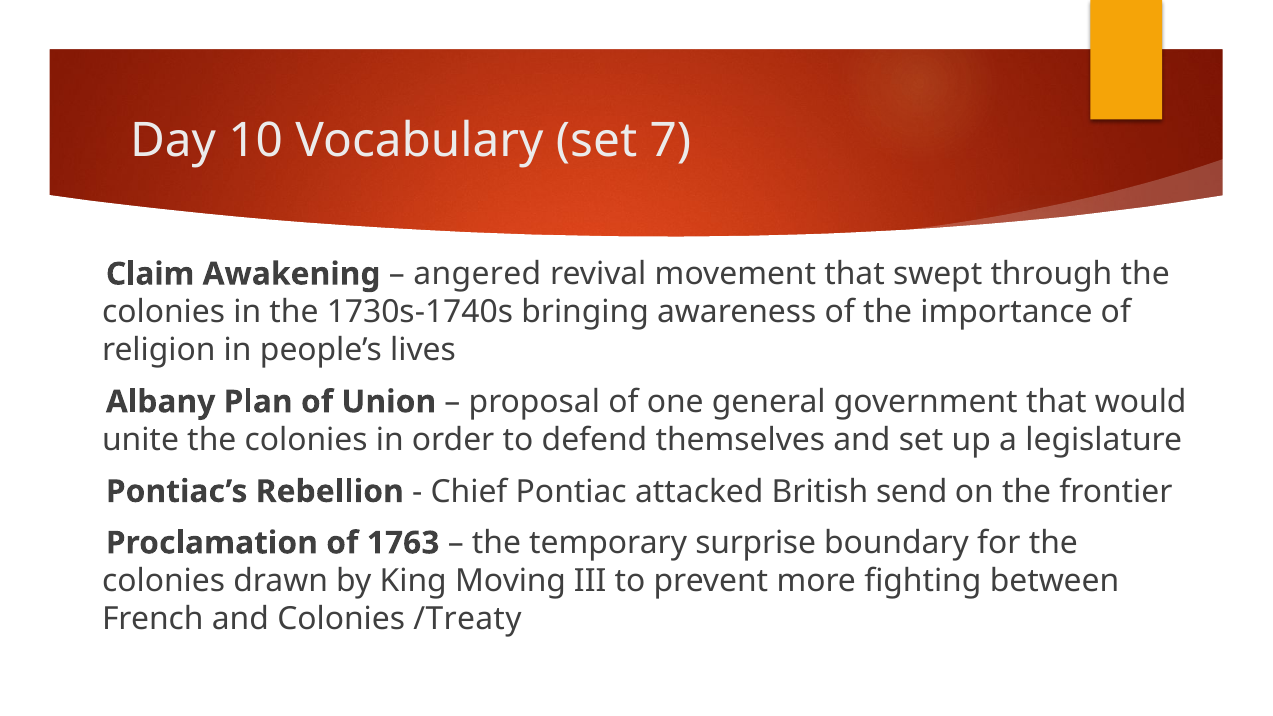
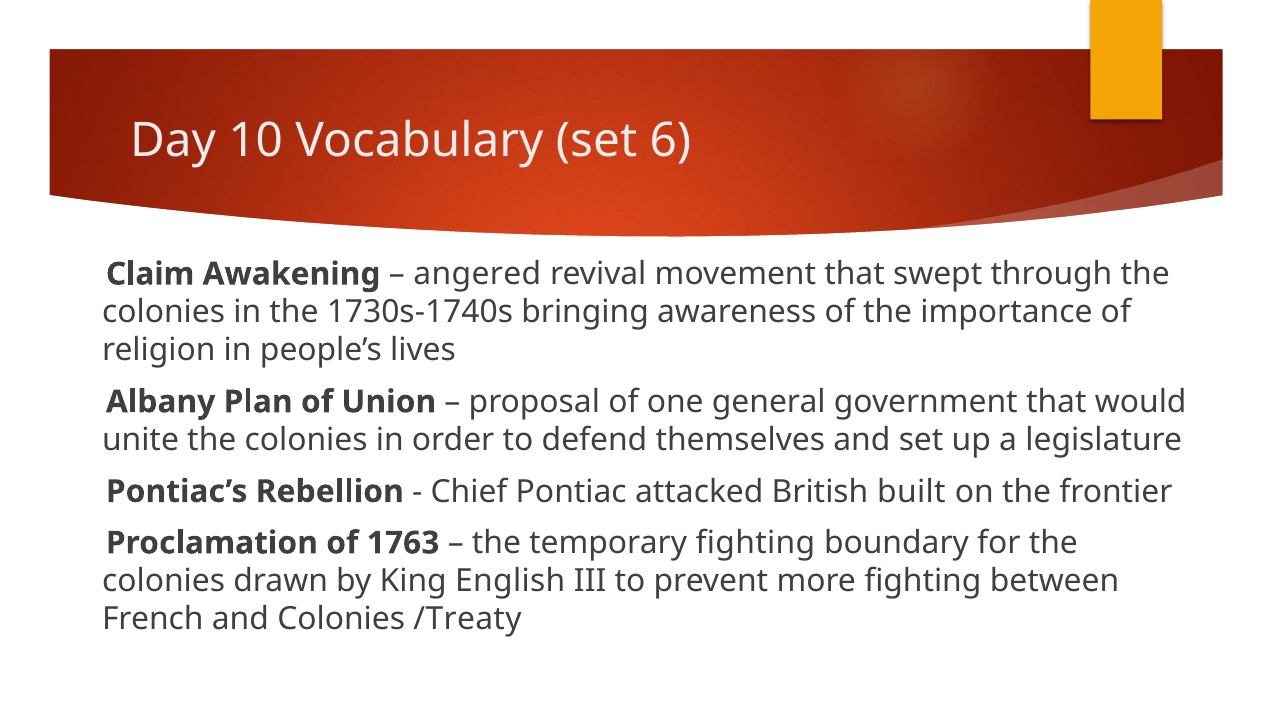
7: 7 -> 6
send: send -> built
temporary surprise: surprise -> fighting
Moving: Moving -> English
